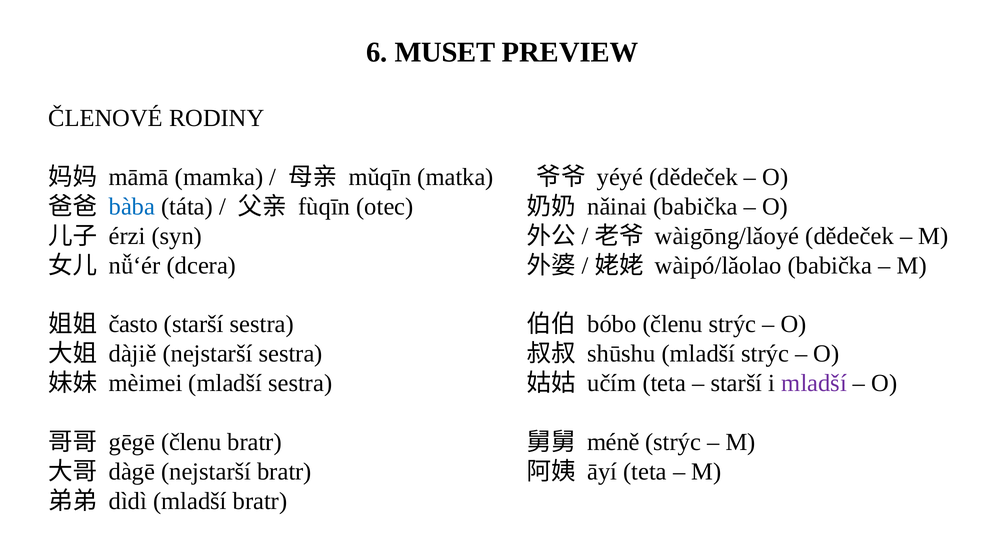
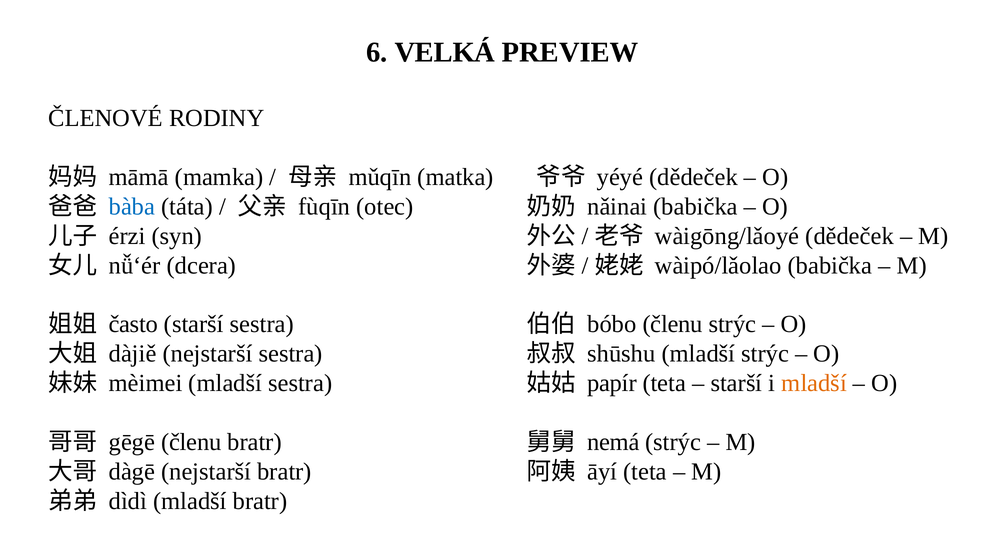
MUSET: MUSET -> VELKÁ
učím: učím -> papír
mladší at (814, 383) colour: purple -> orange
méně: méně -> nemá
